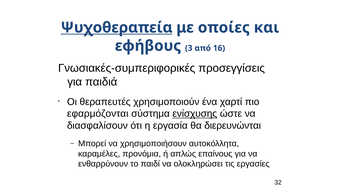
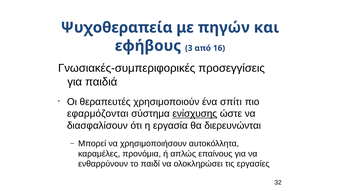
Ψυχοθεραπεία underline: present -> none
οποίες: οποίες -> πηγών
χαρτί: χαρτί -> σπίτι
